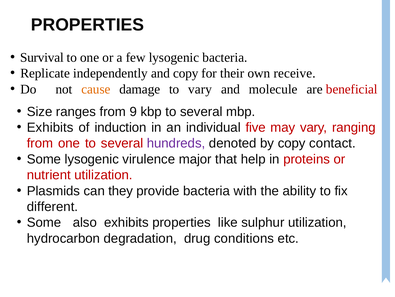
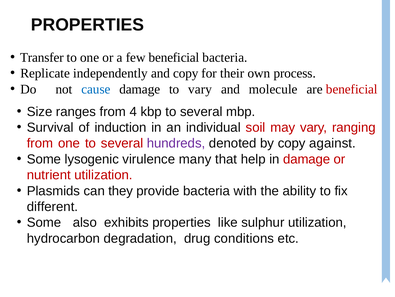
Survival: Survival -> Transfer
few lysogenic: lysogenic -> beneficial
receive: receive -> process
cause colour: orange -> blue
9: 9 -> 4
Exhibits at (50, 127): Exhibits -> Survival
five: five -> soil
contact: contact -> against
major: major -> many
in proteins: proteins -> damage
